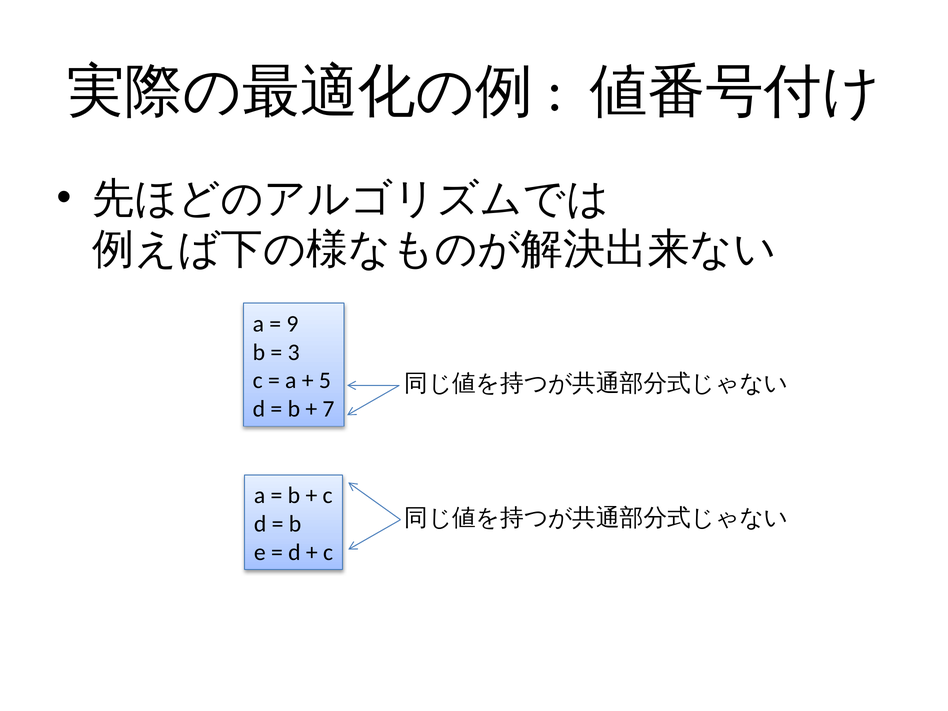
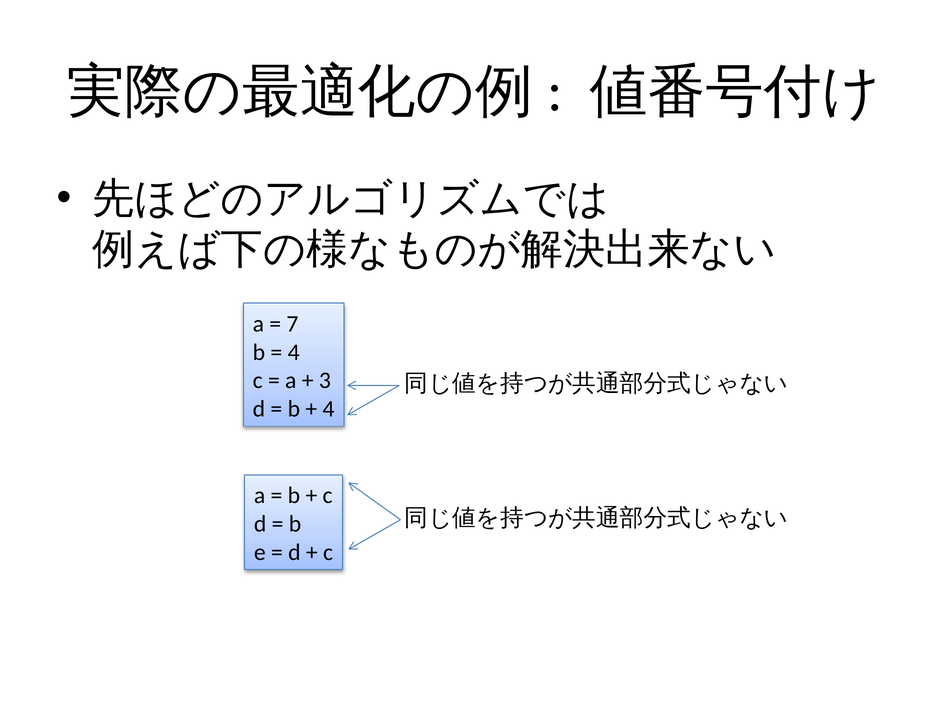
9: 9 -> 7
3 at (294, 352): 3 -> 4
5: 5 -> 3
7 at (328, 409): 7 -> 4
